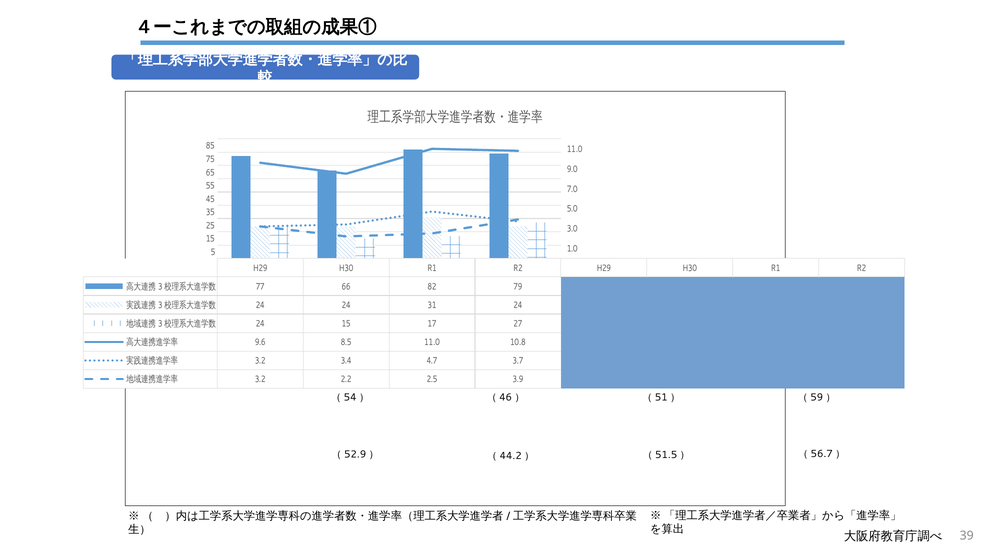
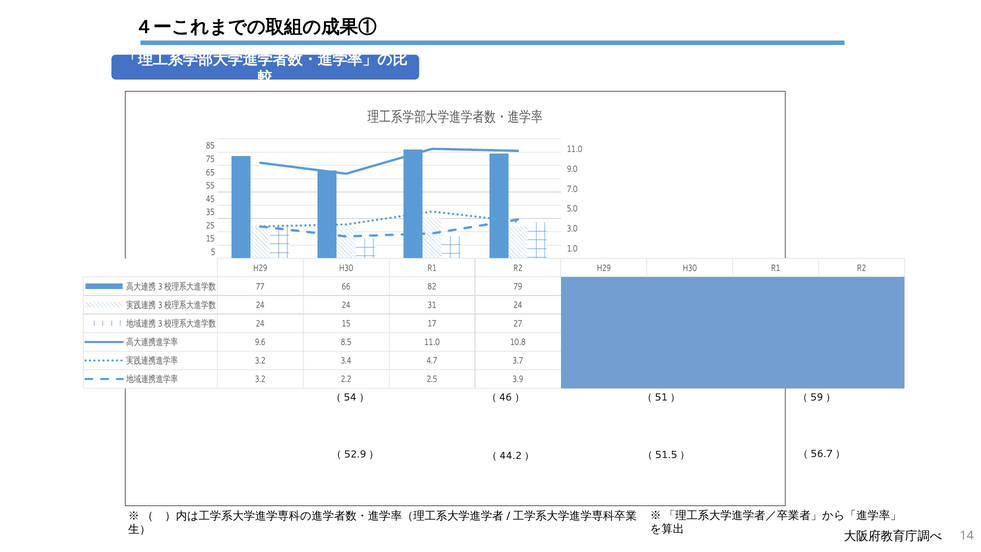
39: 39 -> 14
